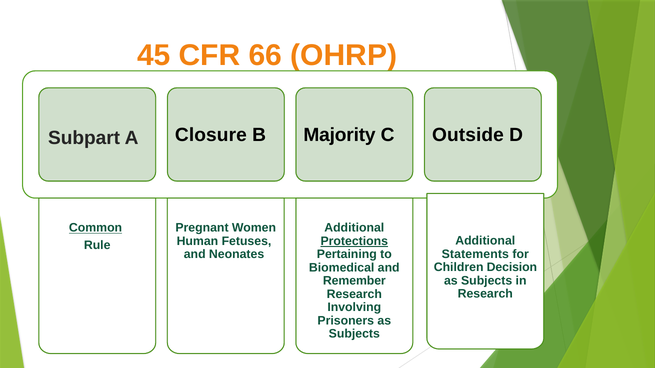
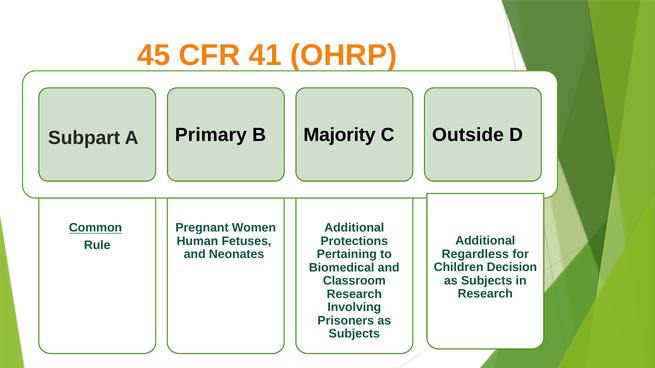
66: 66 -> 41
Closure: Closure -> Primary
Protections at (354, 241) underline: present -> none
Statements: Statements -> Regardless
Remember: Remember -> Classroom
